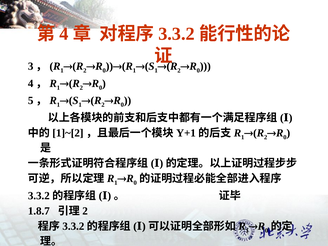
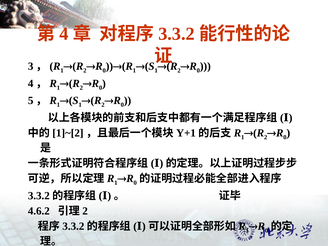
1.8.7: 1.8.7 -> 4.6.2
